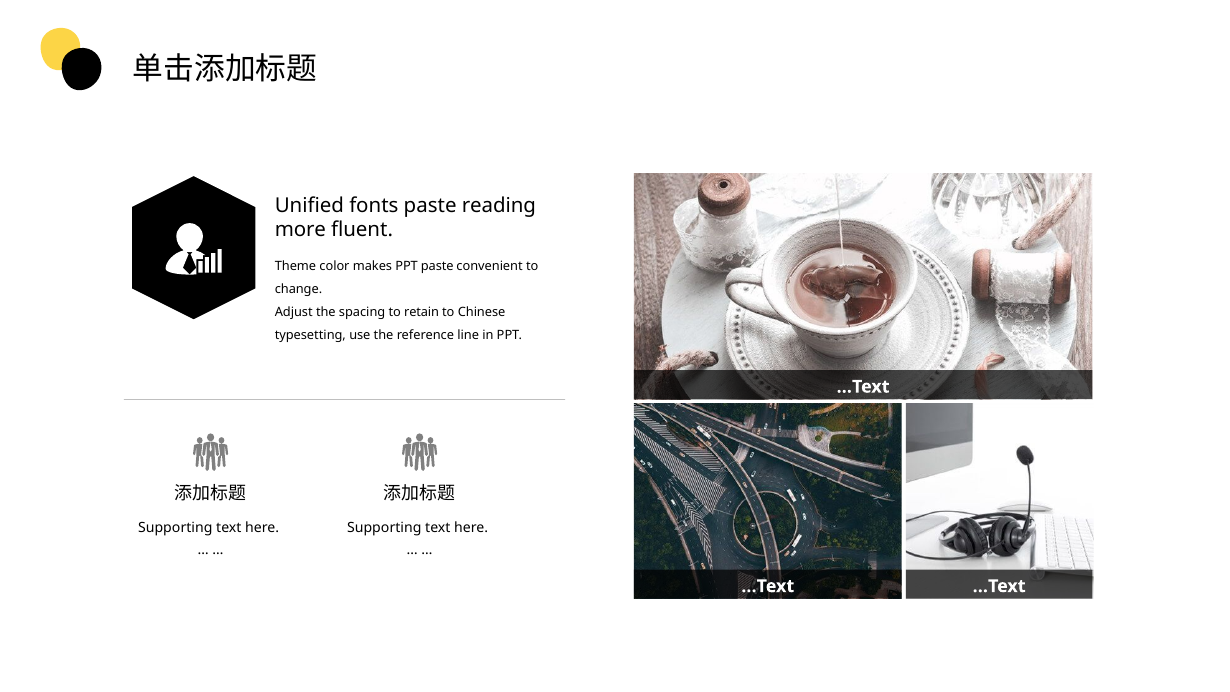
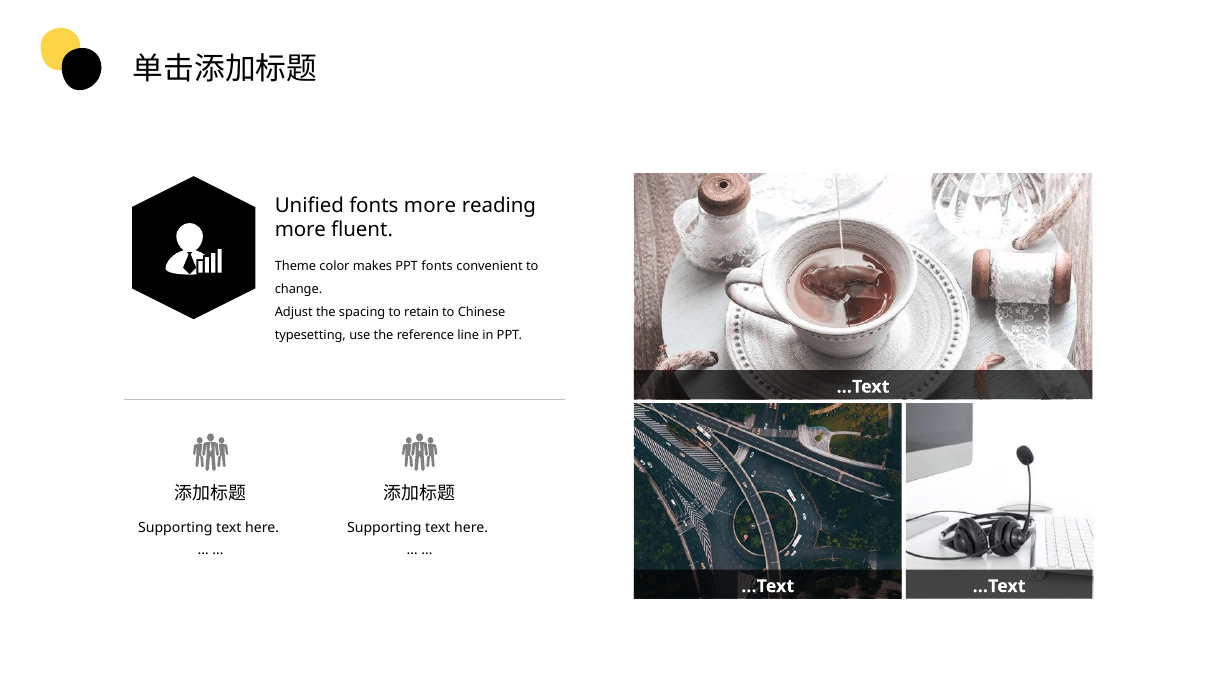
fonts paste: paste -> more
PPT paste: paste -> fonts
